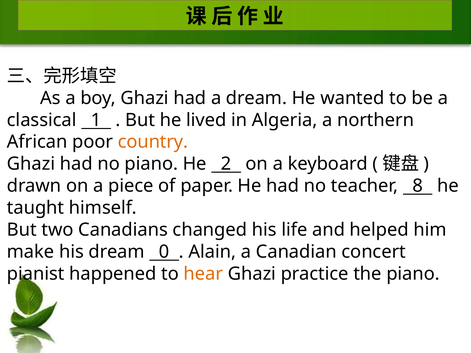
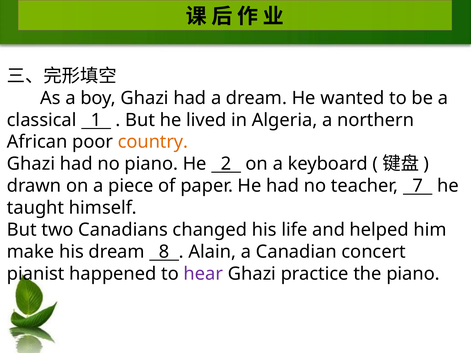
8: 8 -> 7
0: 0 -> 8
hear colour: orange -> purple
